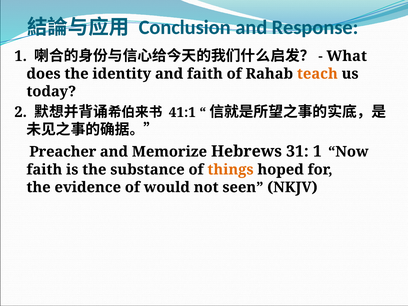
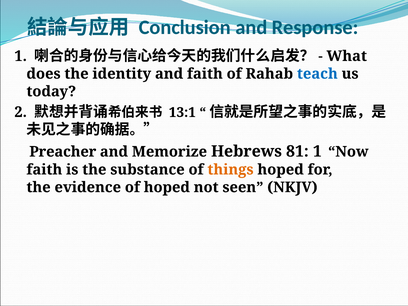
teach colour: orange -> blue
41:1: 41:1 -> 13:1
31: 31 -> 81
of would: would -> hoped
